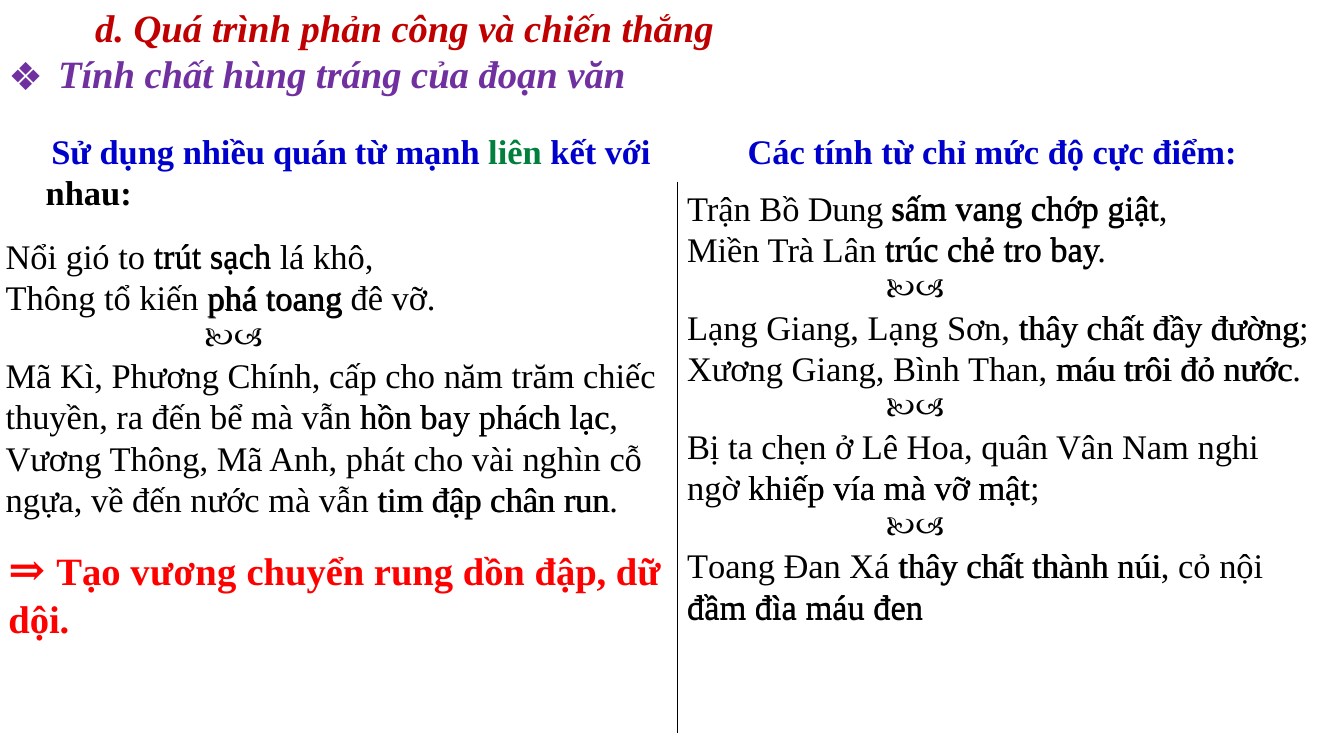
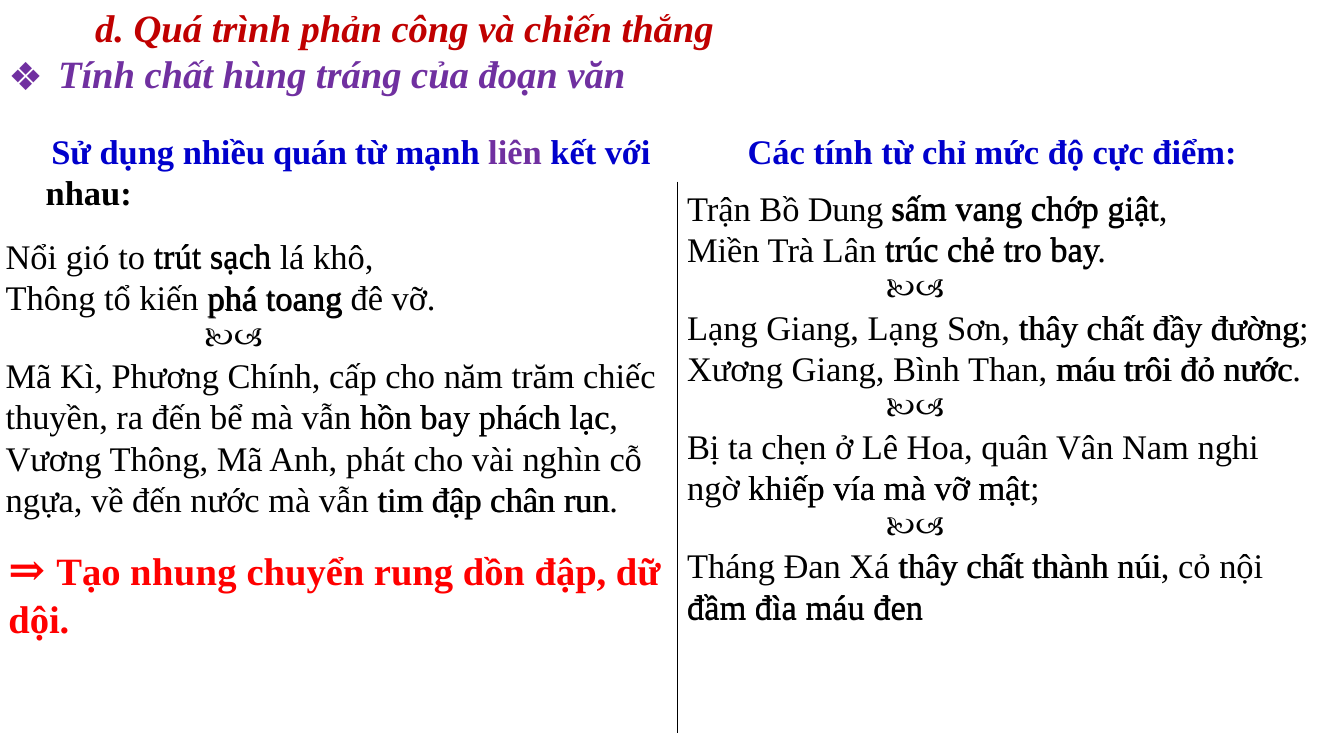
liên colour: green -> purple
Toang at (731, 567): Toang -> Tháng
Tạo vương: vương -> nhung
